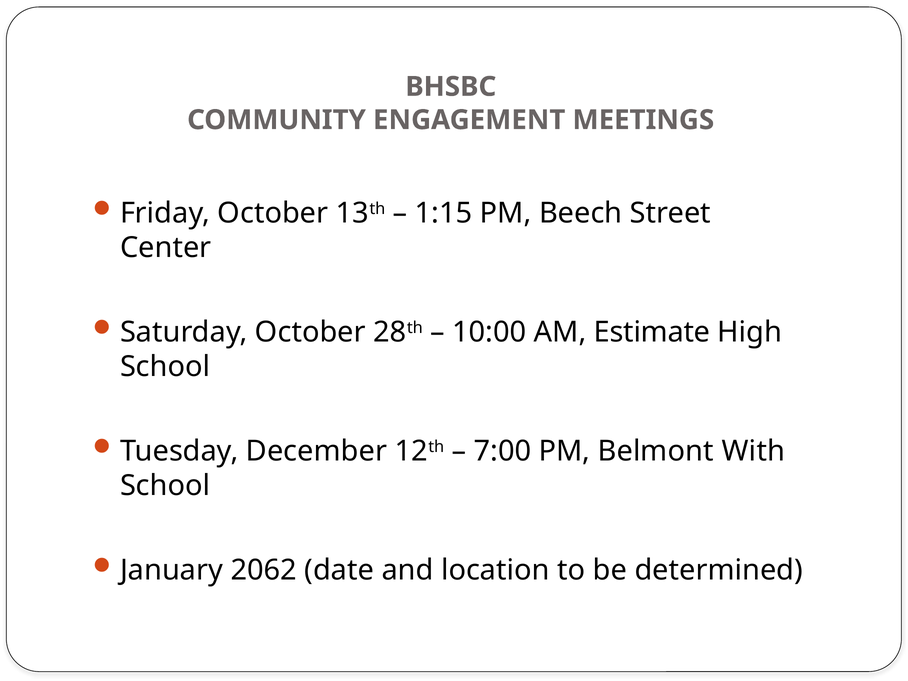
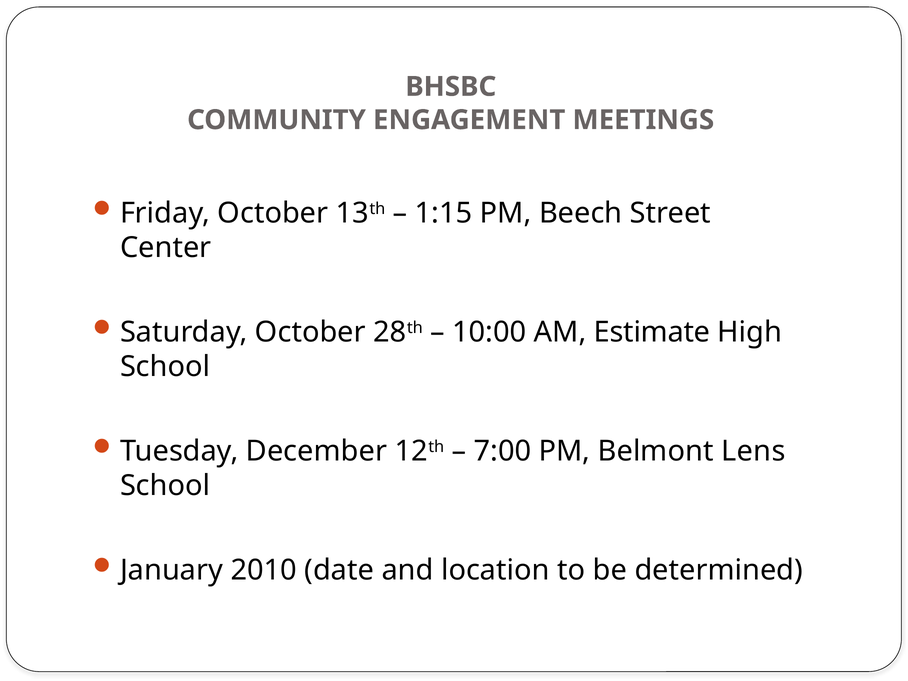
With: With -> Lens
2062: 2062 -> 2010
